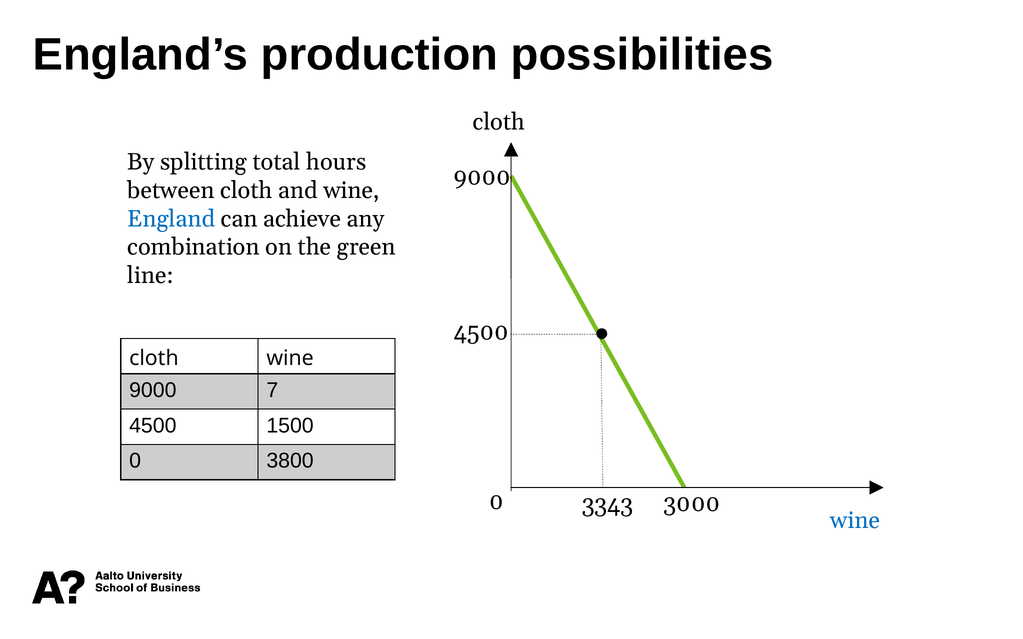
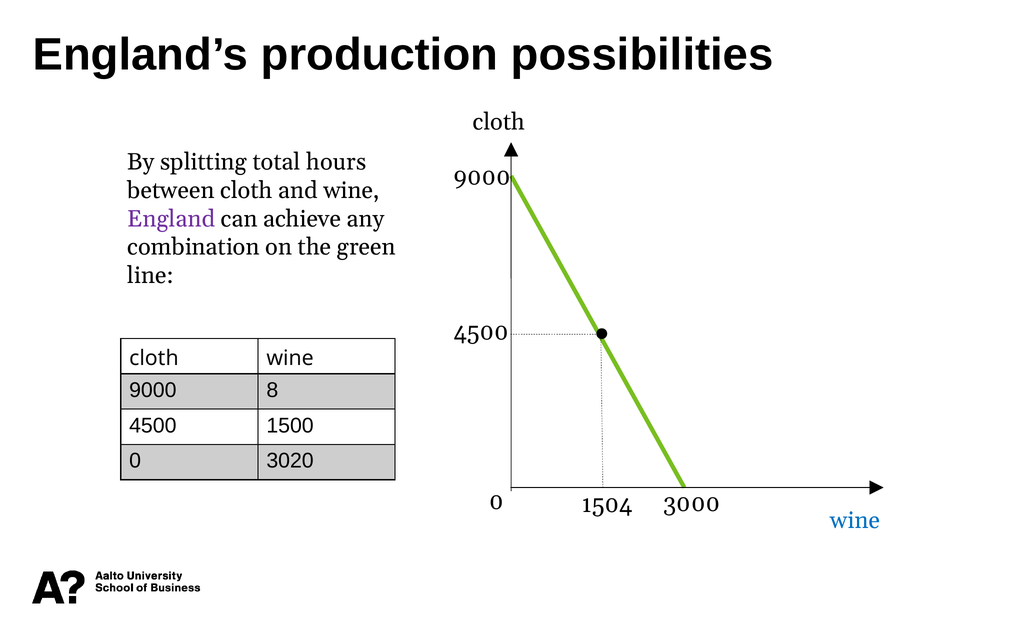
England colour: blue -> purple
7: 7 -> 8
3800: 3800 -> 3020
3343: 3343 -> 1504
